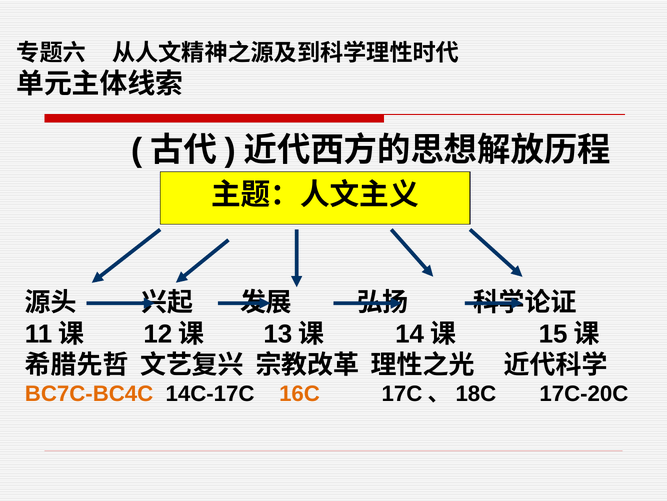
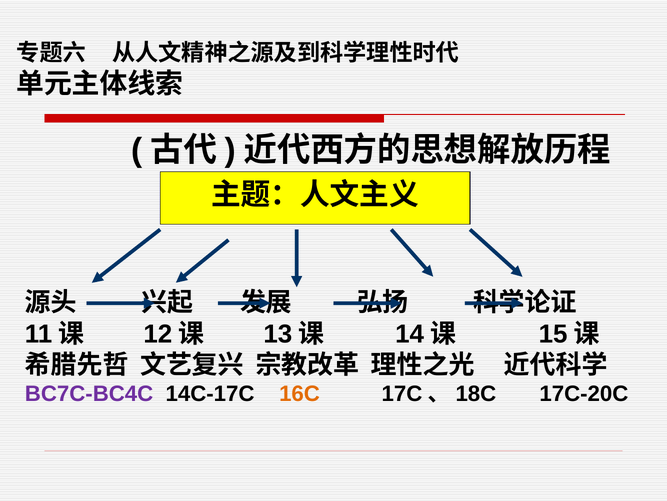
BC7C-BC4C colour: orange -> purple
